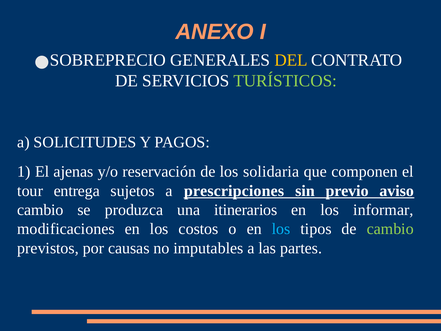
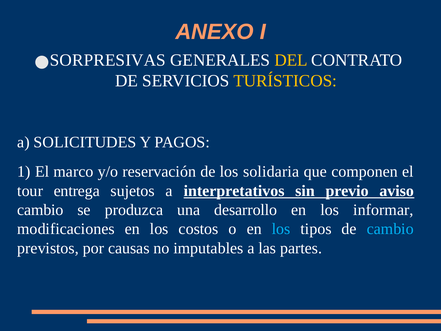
SOBREPRECIO: SOBREPRECIO -> SORPRESIVAS
TURÍSTICOS colour: light green -> yellow
ajenas: ajenas -> marco
prescripciones: prescripciones -> interpretativos
itinerarios: itinerarios -> desarrollo
cambio at (390, 229) colour: light green -> light blue
